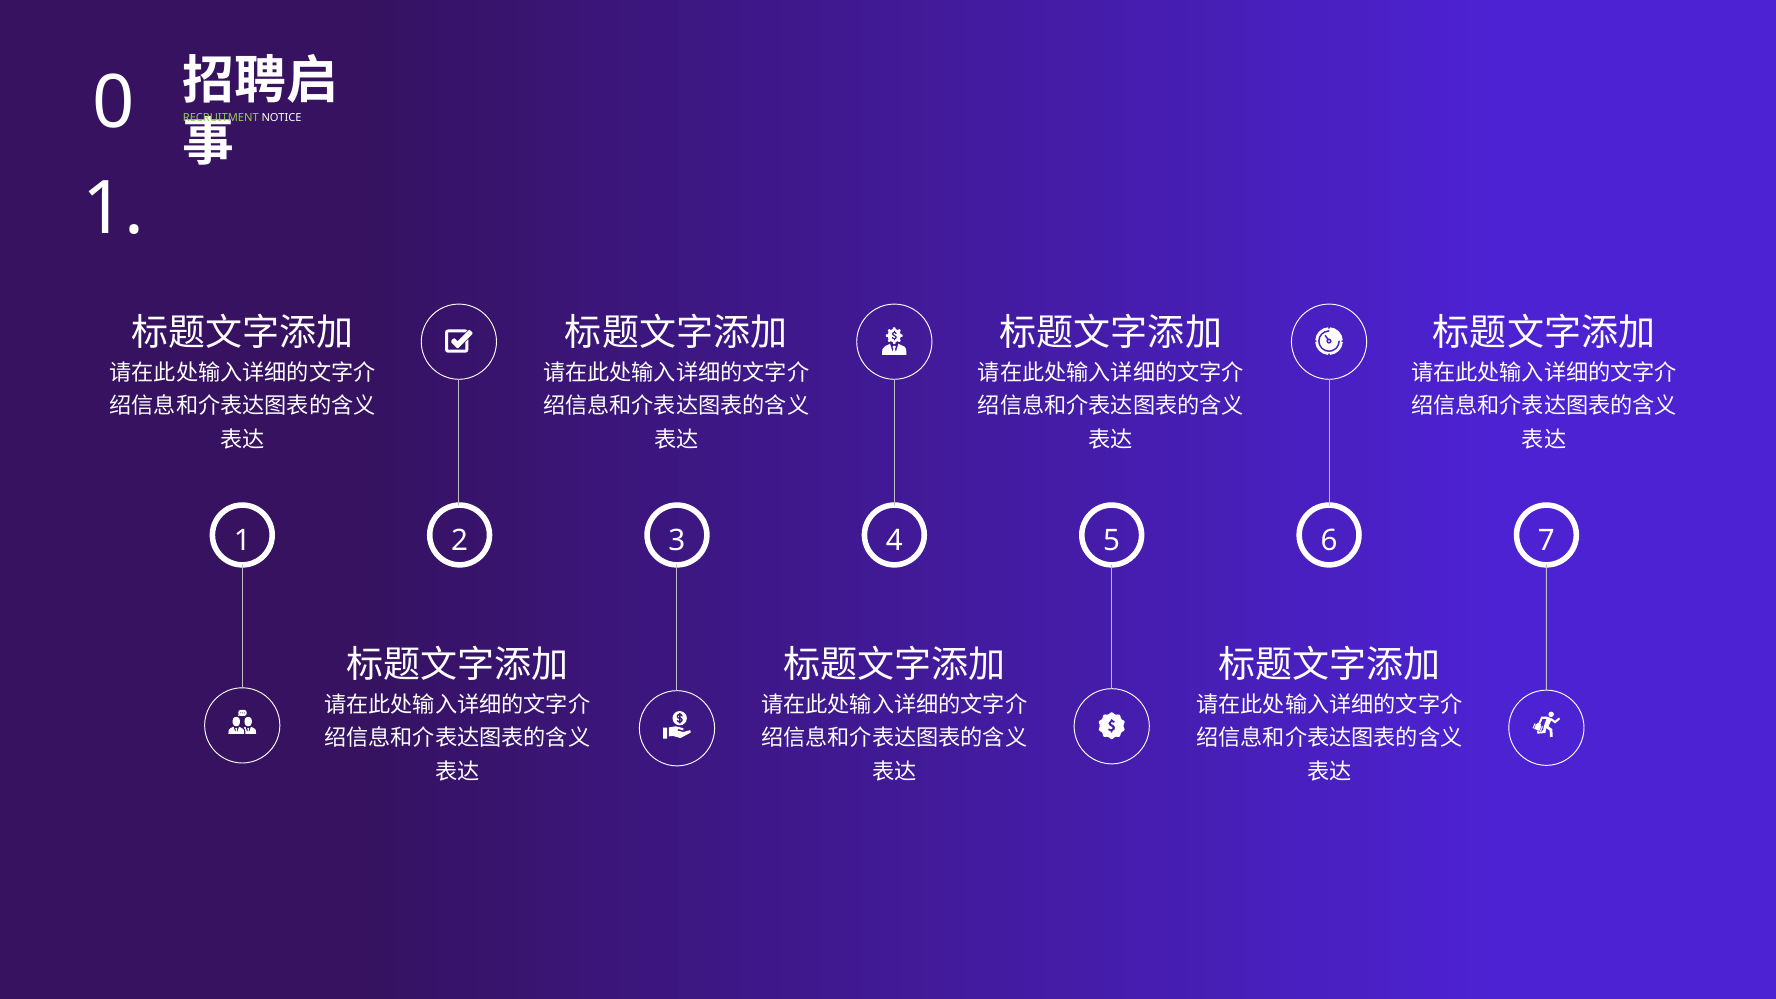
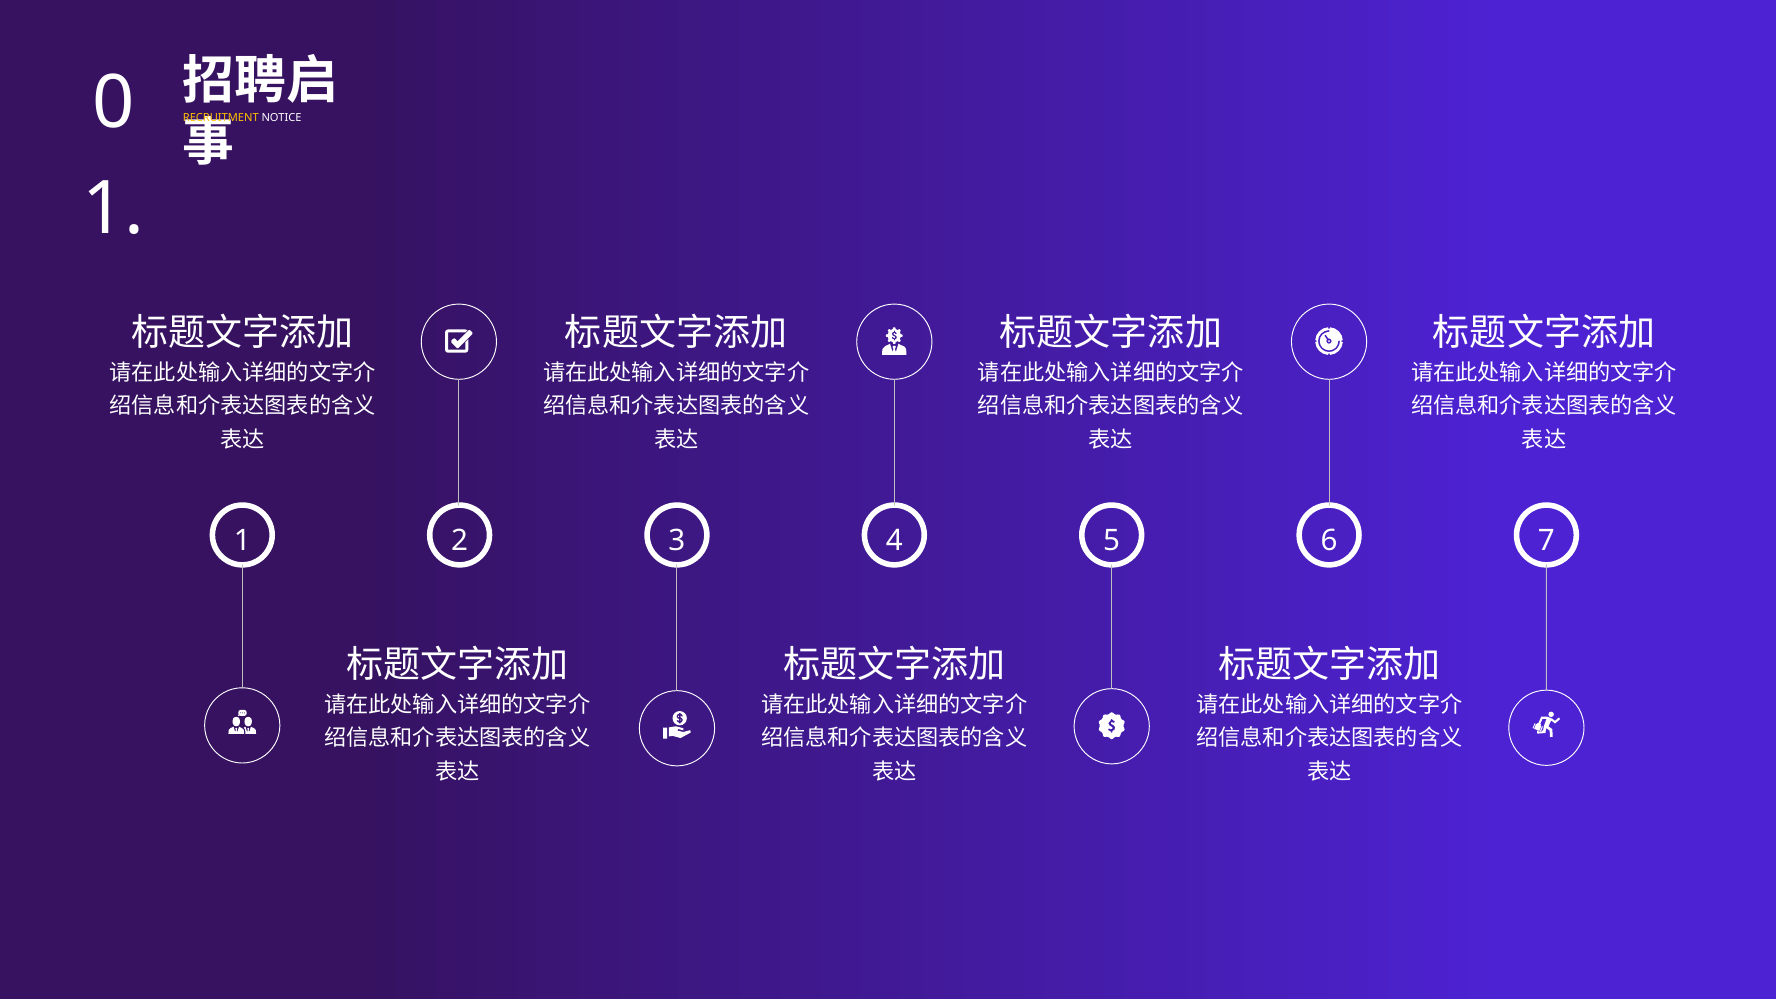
RECRUITMENT colour: light green -> yellow
